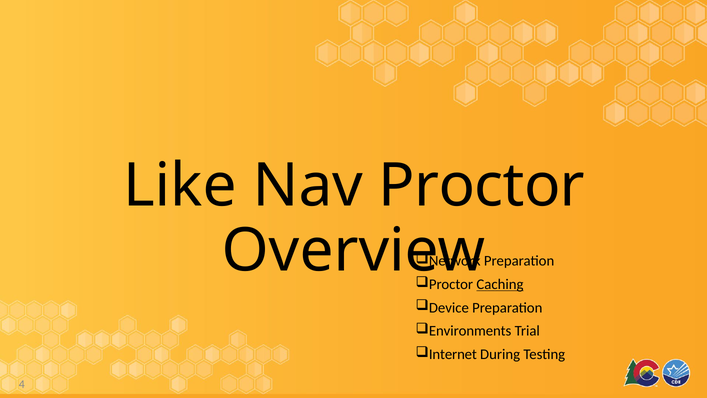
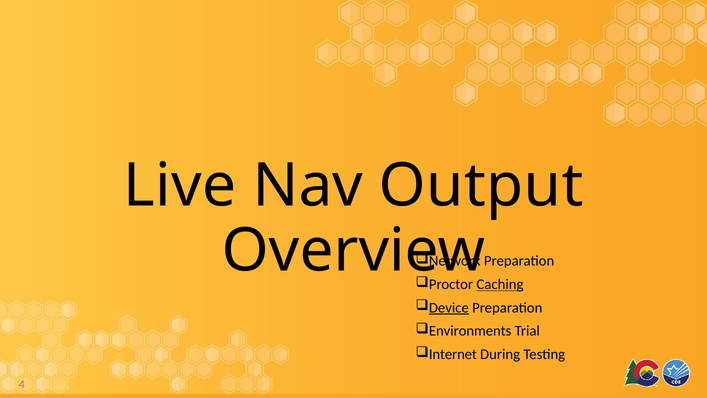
Like: Like -> Live
Nav Proctor: Proctor -> Output
Device underline: none -> present
